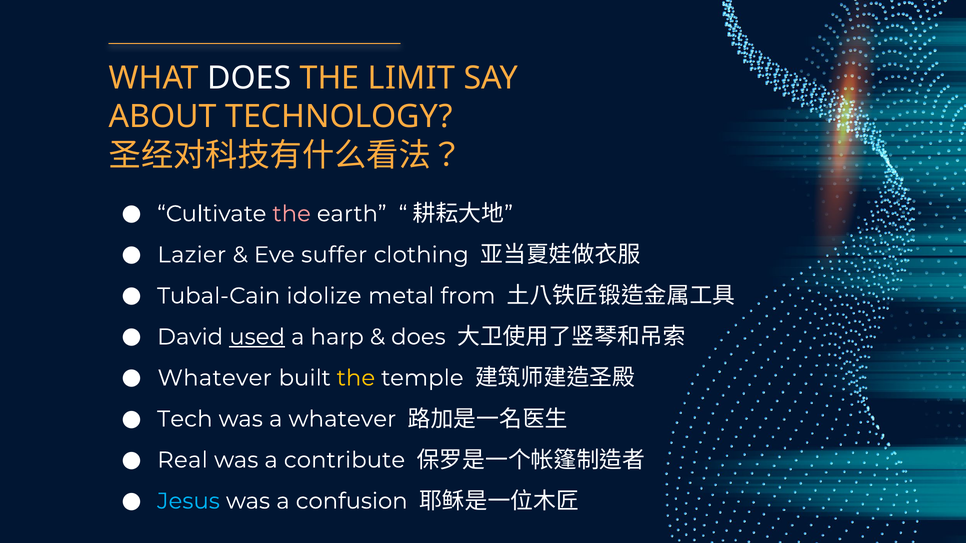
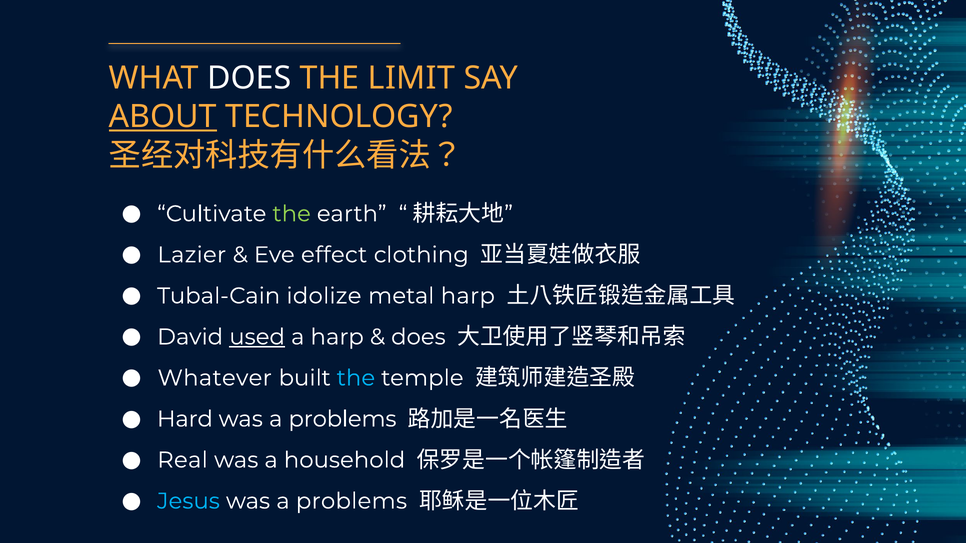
ABOUT underline: none -> present
the at (292, 214) colour: pink -> light green
suffer: suffer -> effect
metal from: from -> harp
the at (356, 378) colour: yellow -> light blue
Tech: Tech -> Hard
whatever at (342, 419): whatever -> problems
contribute: contribute -> household
confusion at (352, 501): confusion -> problems
